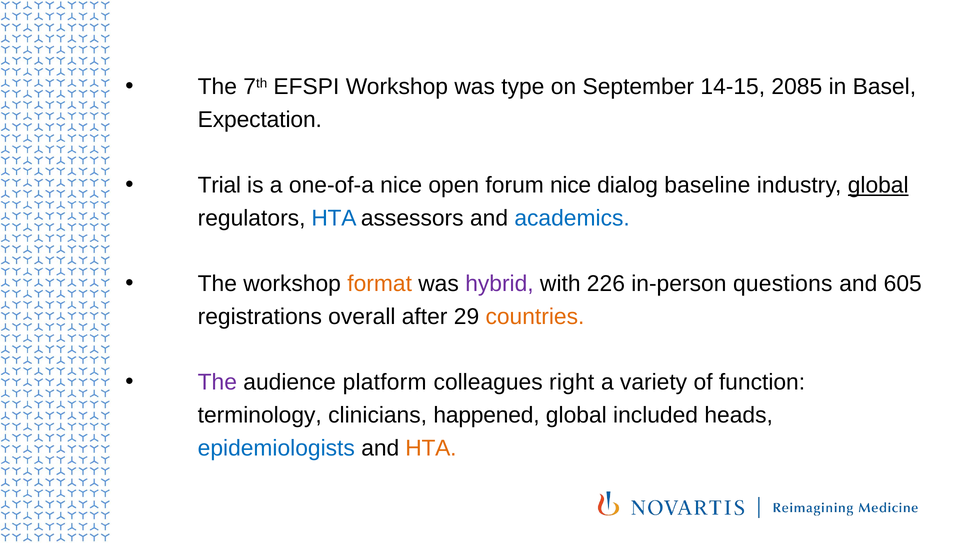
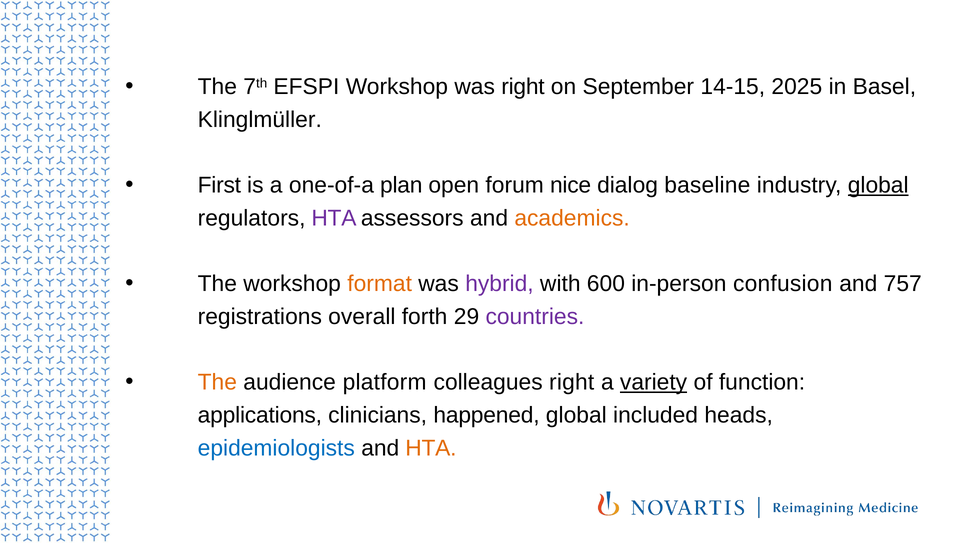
was type: type -> right
2085: 2085 -> 2025
Expectation: Expectation -> Klinglmüller
Trial: Trial -> First
one-of-a nice: nice -> plan
HTA at (334, 218) colour: blue -> purple
academics colour: blue -> orange
226: 226 -> 600
questions: questions -> confusion
605: 605 -> 757
after: after -> forth
countries colour: orange -> purple
The at (217, 382) colour: purple -> orange
variety underline: none -> present
terminology: terminology -> applications
